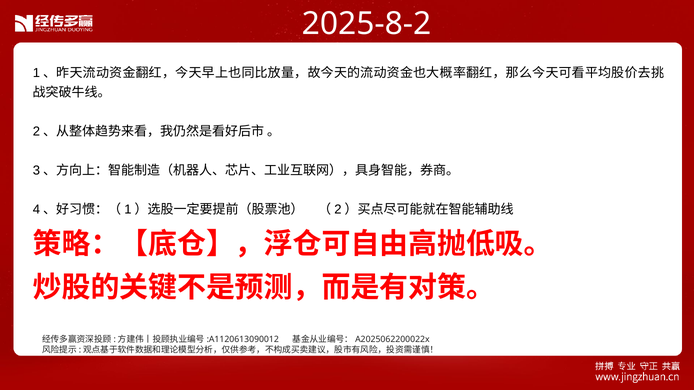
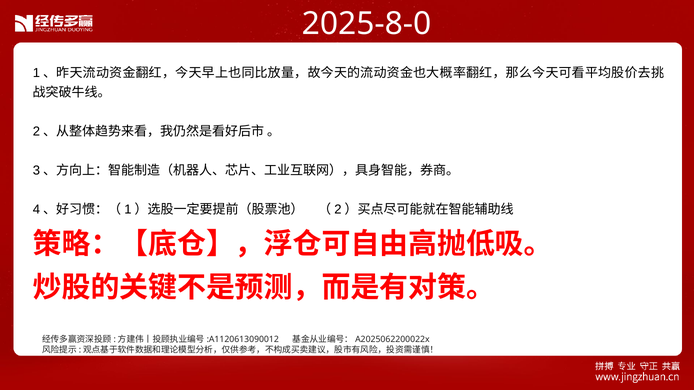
2025-8-2: 2025-8-2 -> 2025-8-0
